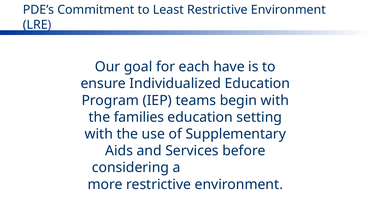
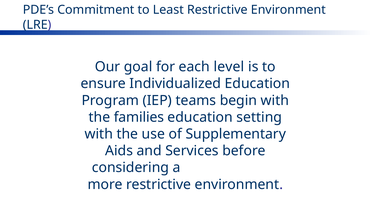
have: have -> level
